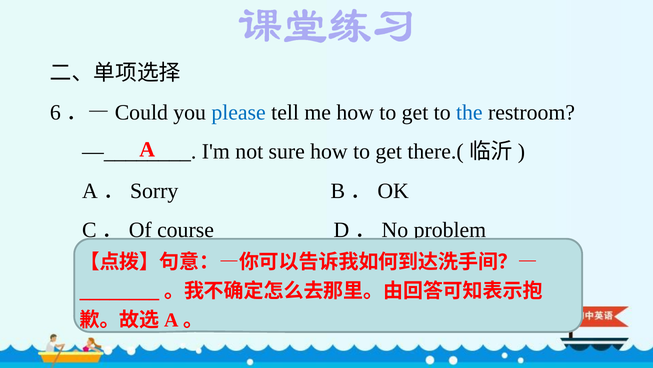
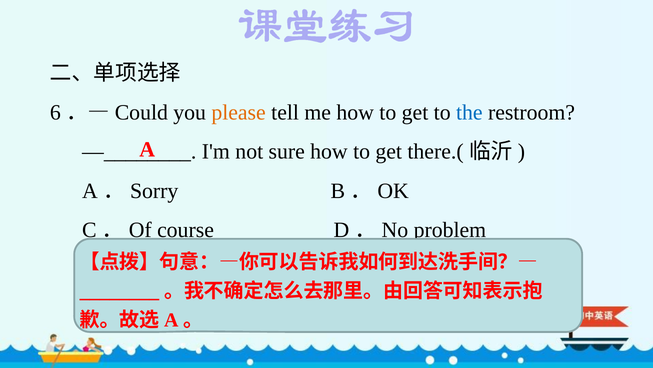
please colour: blue -> orange
